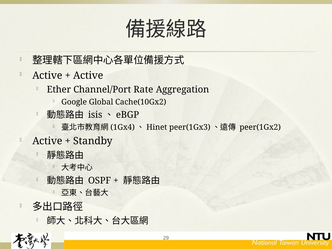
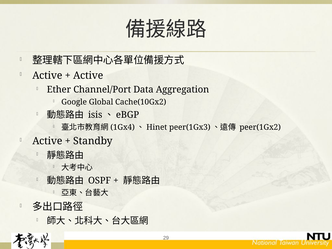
Rate: Rate -> Data
